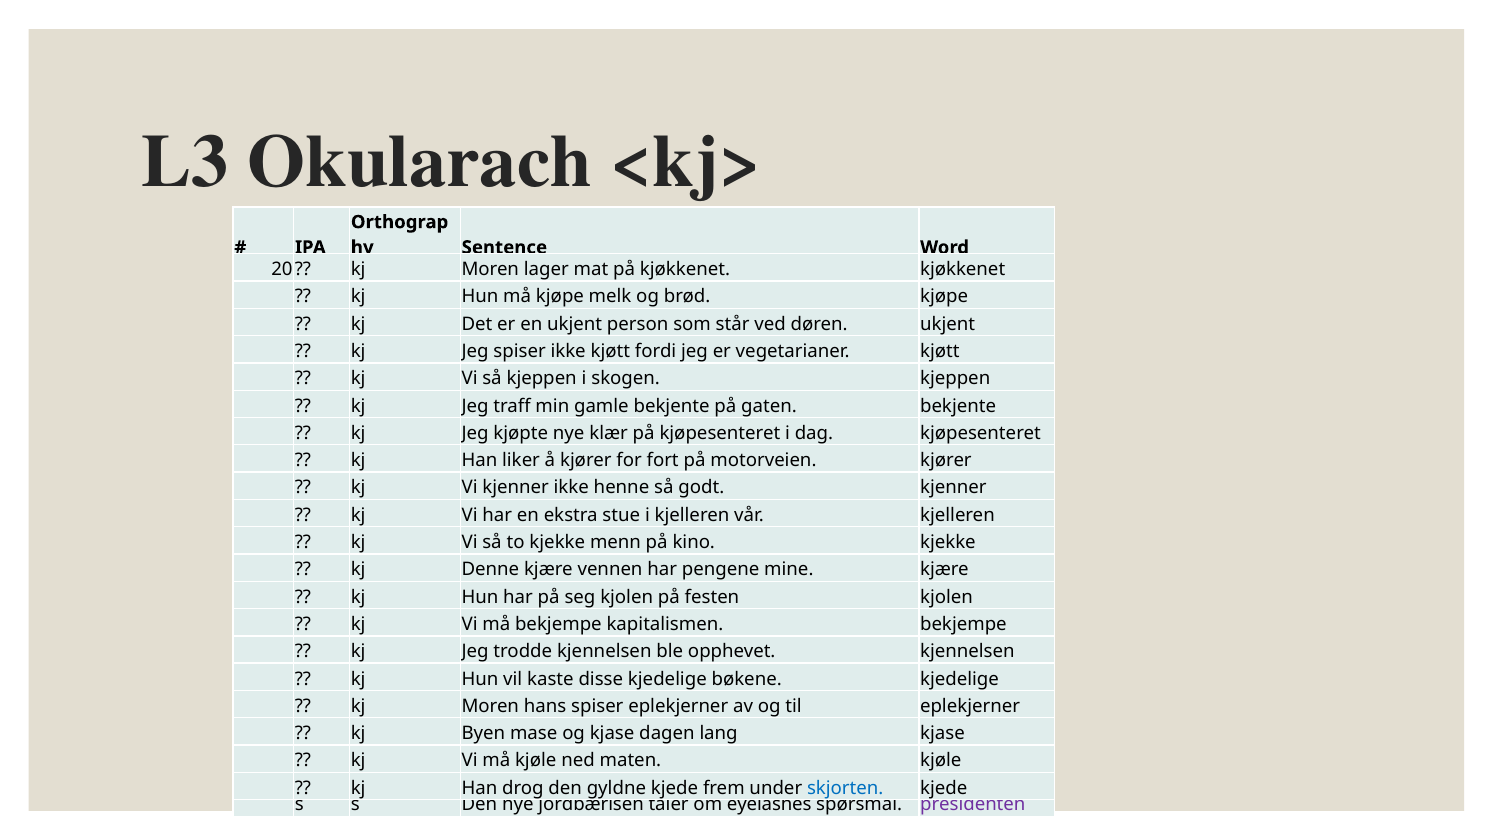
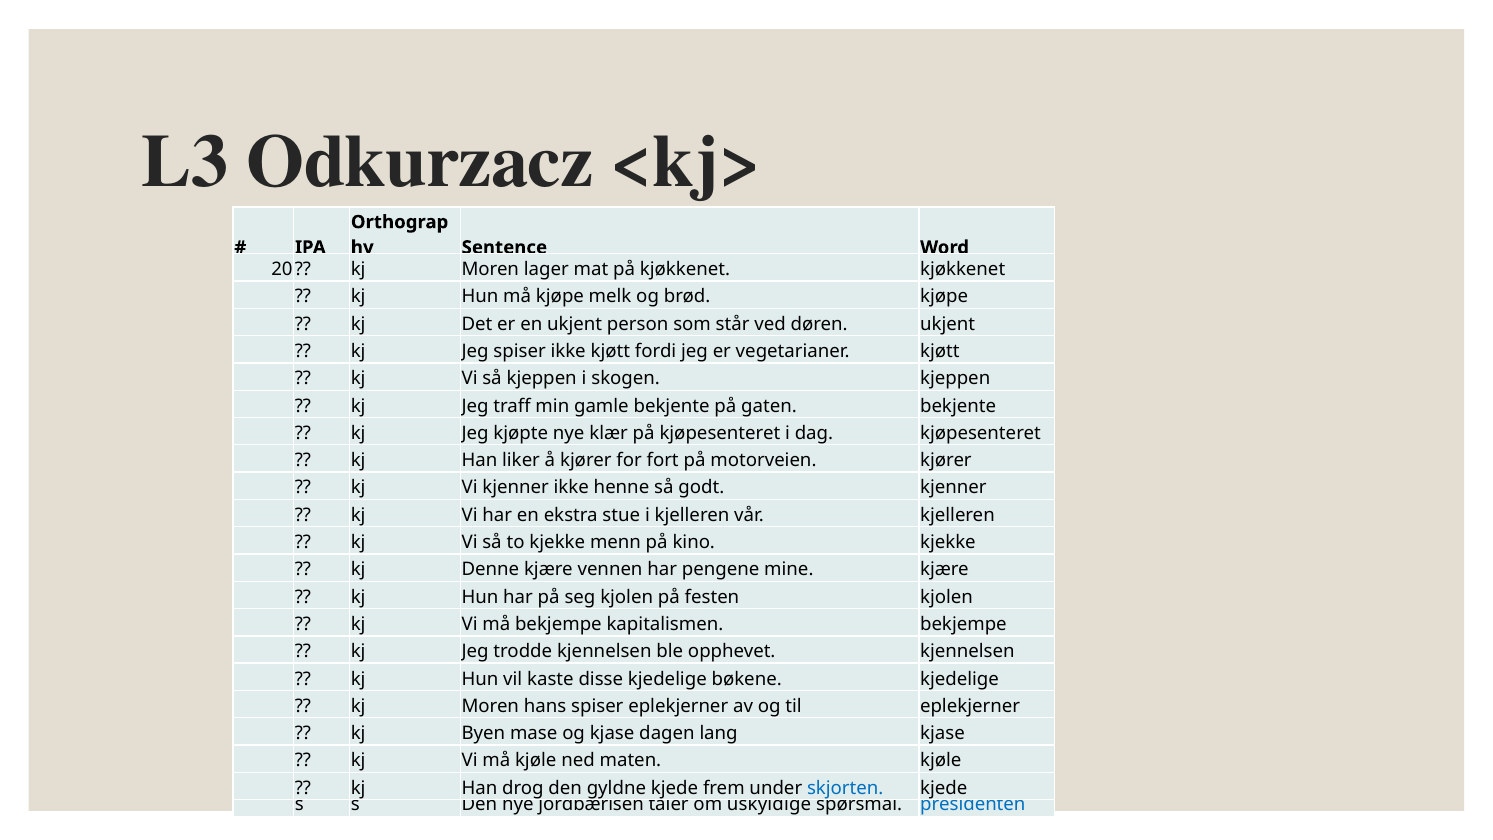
Okularach: Okularach -> Odkurzacz
eyelashes: eyelashes -> uskyldige
presidenten colour: purple -> blue
